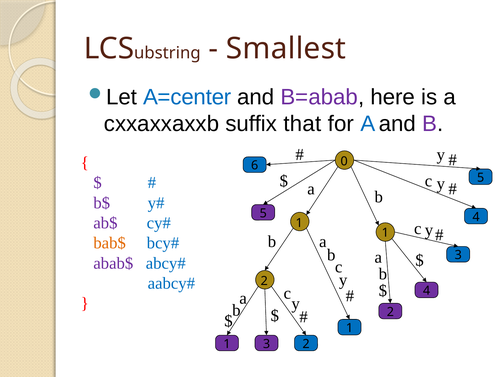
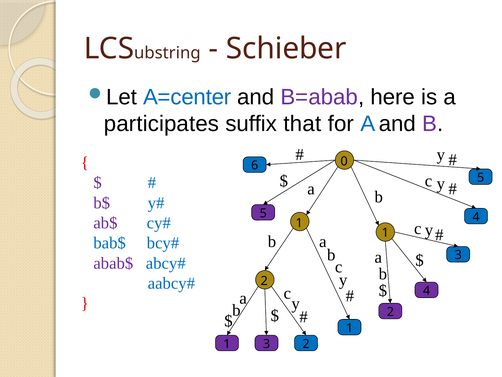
Smallest: Smallest -> Schieber
cxxaxxaxxb: cxxaxxaxxb -> participates
bab$ colour: orange -> blue
